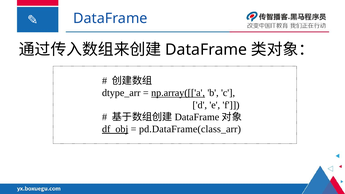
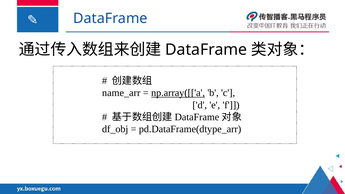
dtype_arr: dtype_arr -> name_arr
df_obj underline: present -> none
pd.DataFrame(class_arr: pd.DataFrame(class_arr -> pd.DataFrame(dtype_arr
